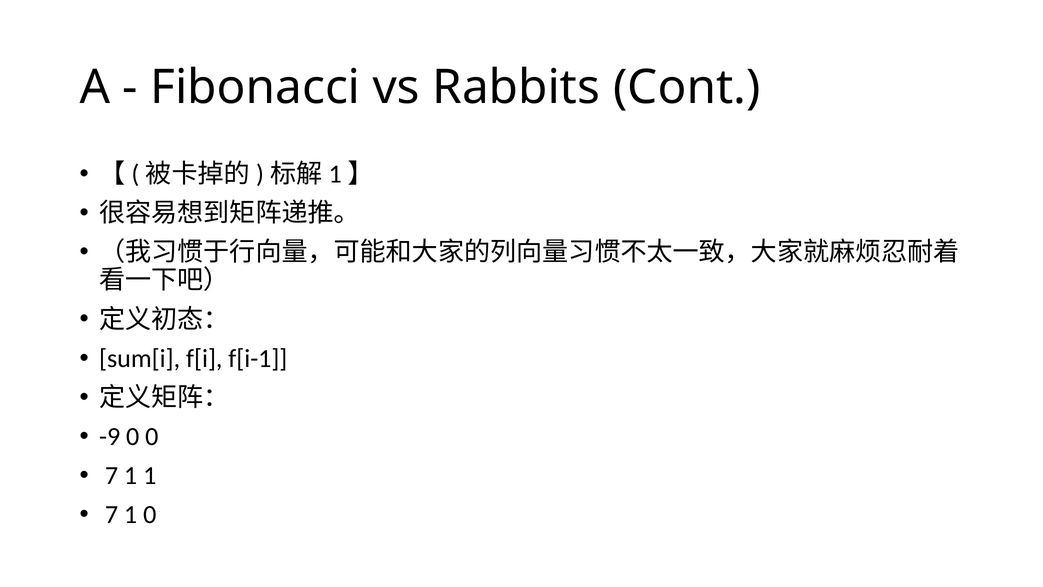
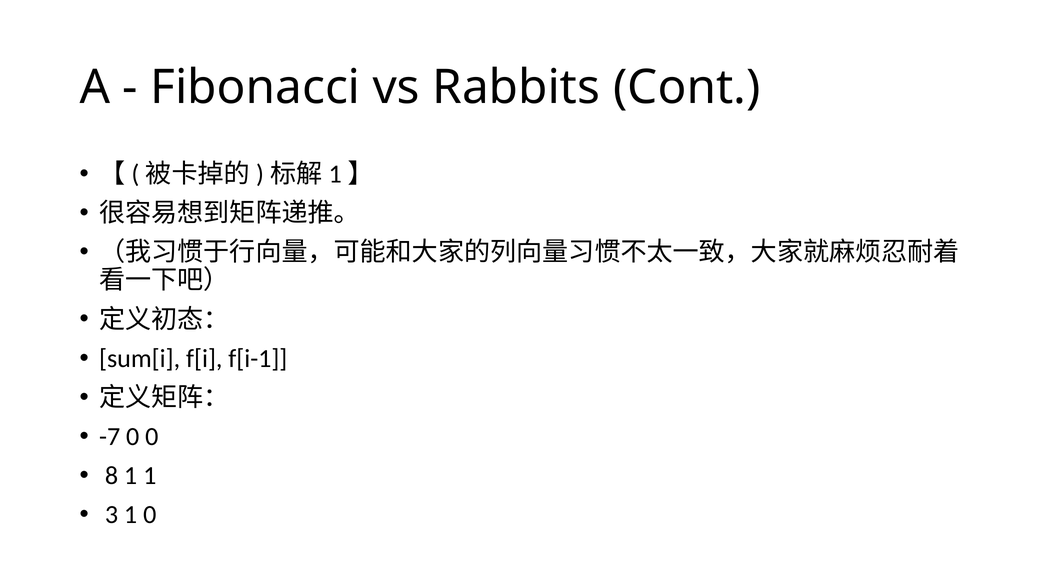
-9: -9 -> -7
7 at (112, 475): 7 -> 8
7 at (112, 514): 7 -> 3
